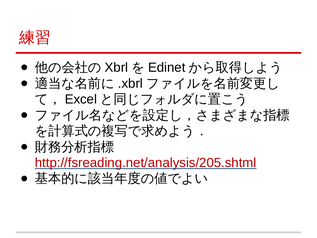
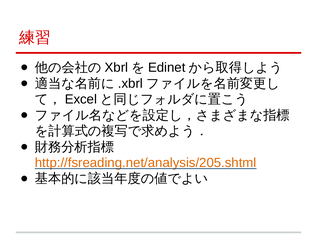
http://fsreading.net/analysis/205.shtml colour: red -> orange
